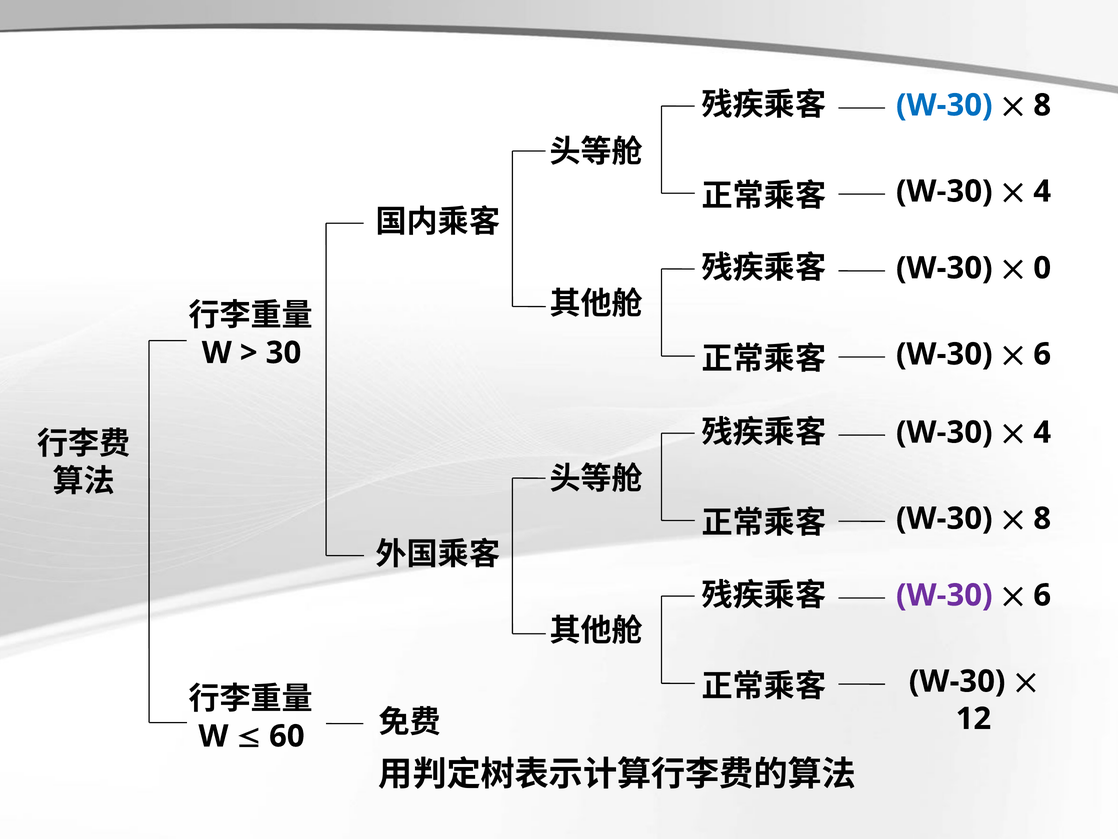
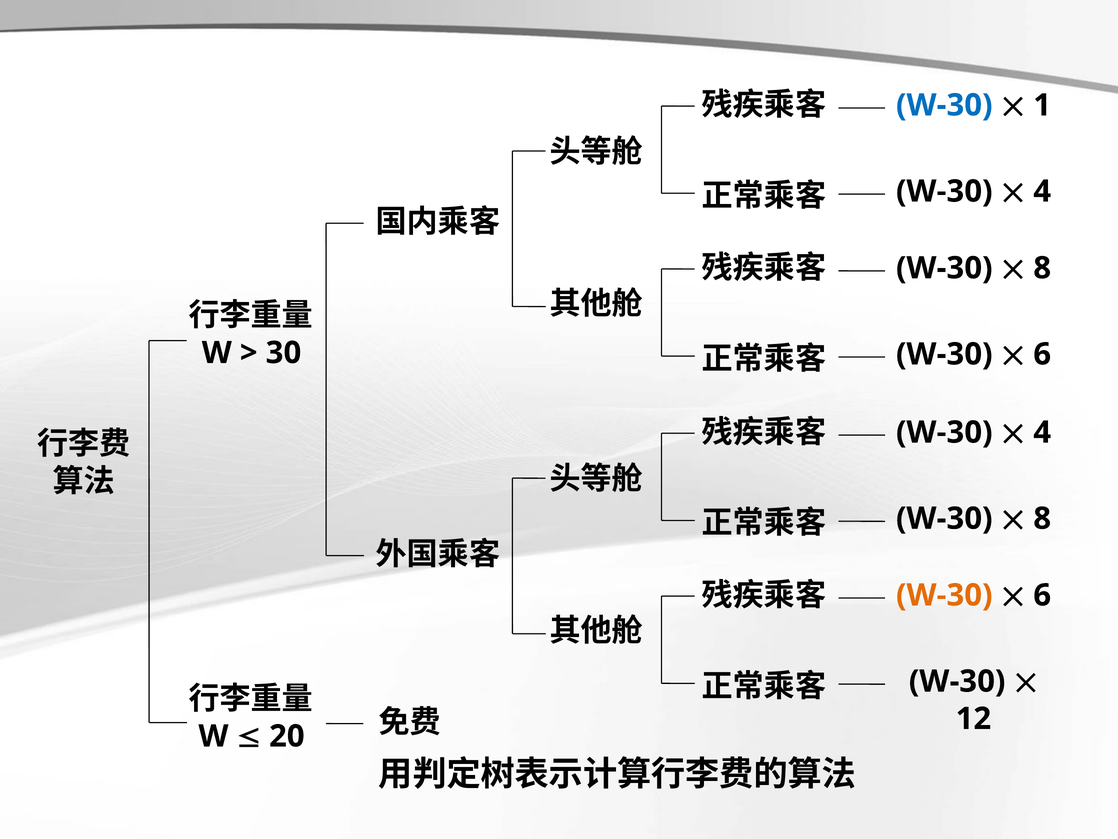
8 at (1042, 105): 8 -> 1
0 at (1042, 268): 0 -> 8
W-30 at (944, 595) colour: purple -> orange
60: 60 -> 20
